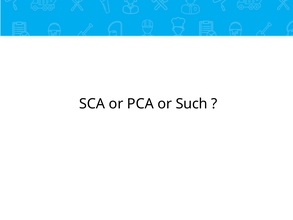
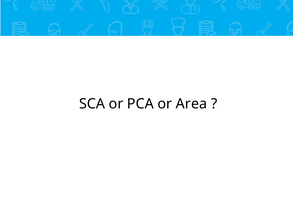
Such: Such -> Area
